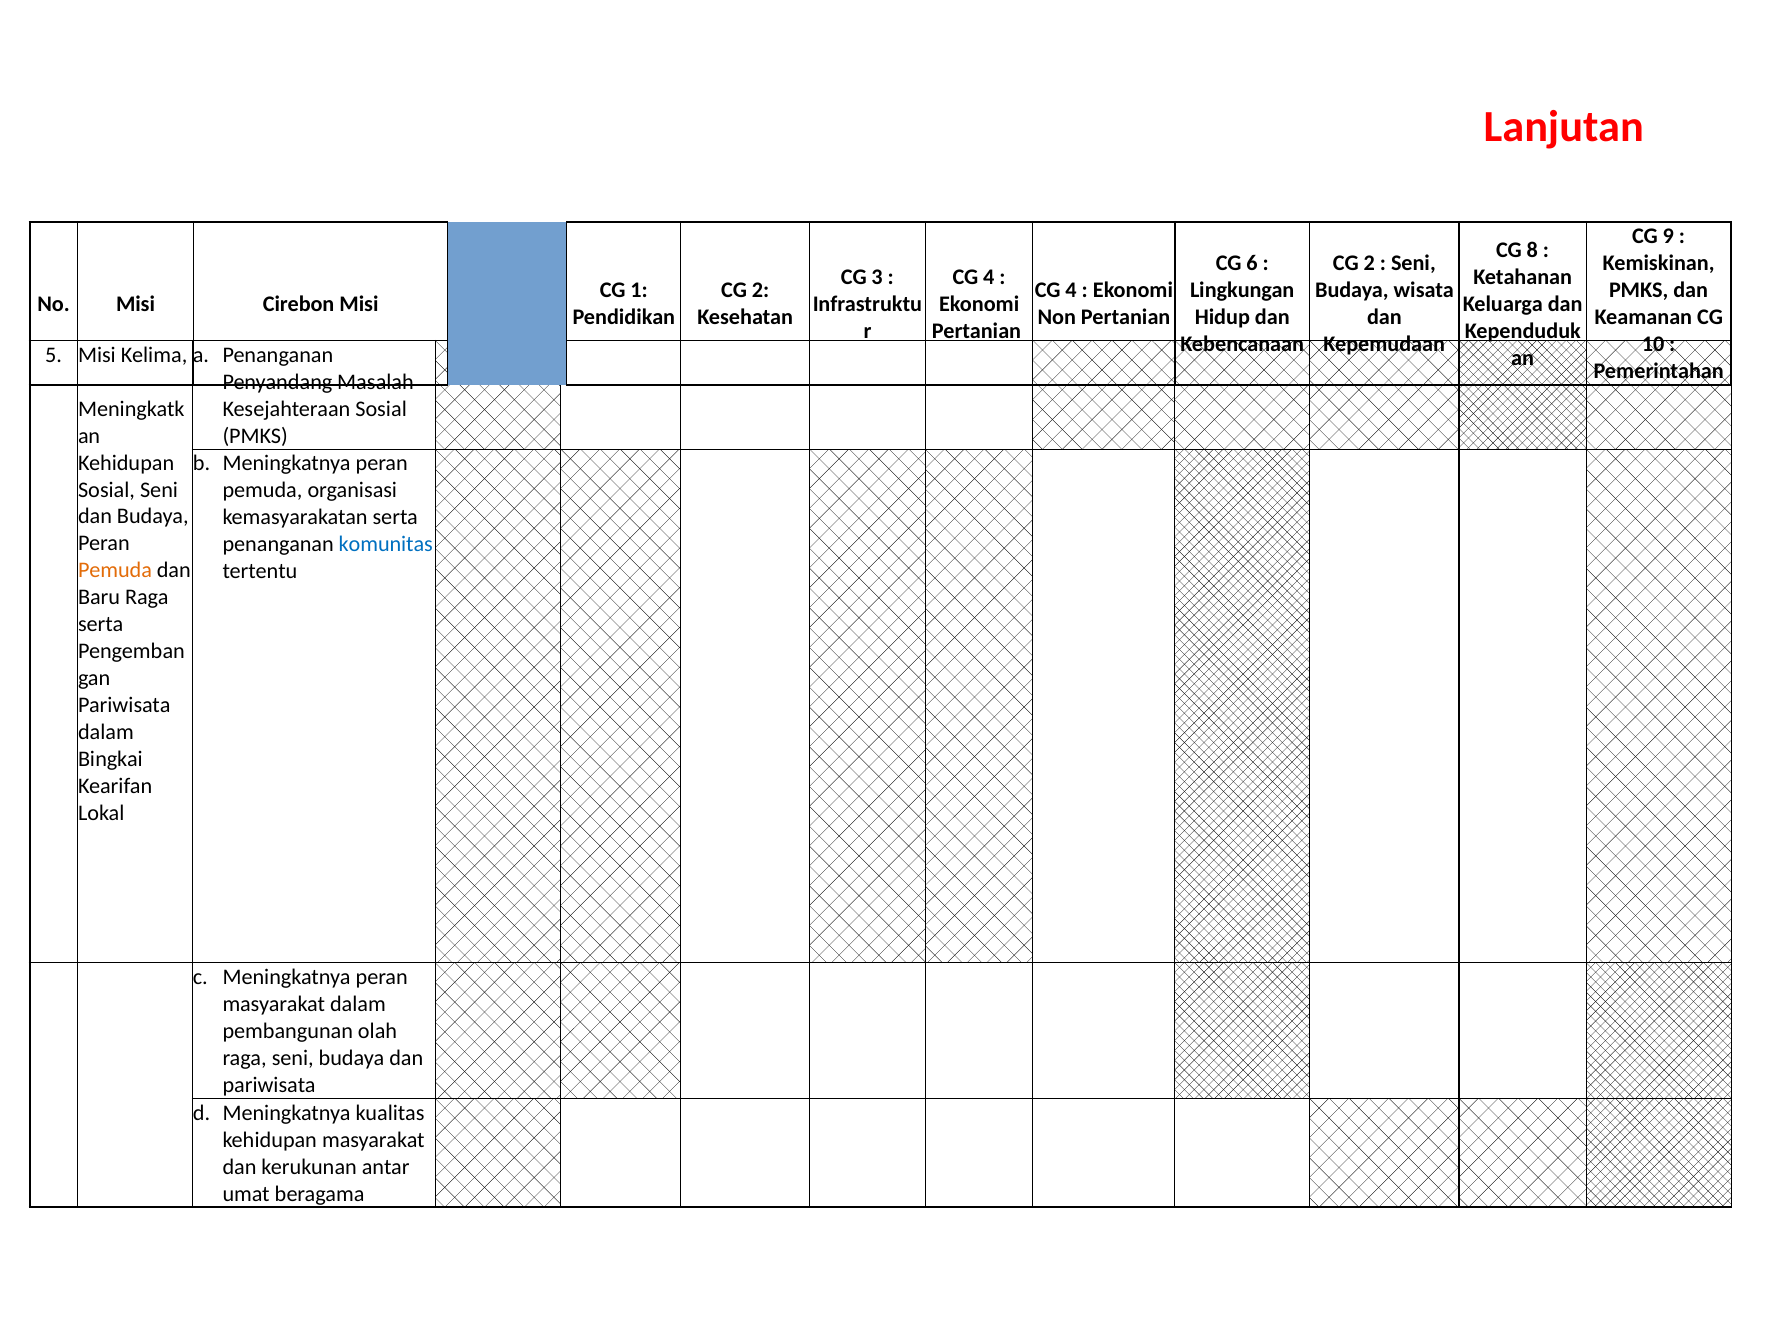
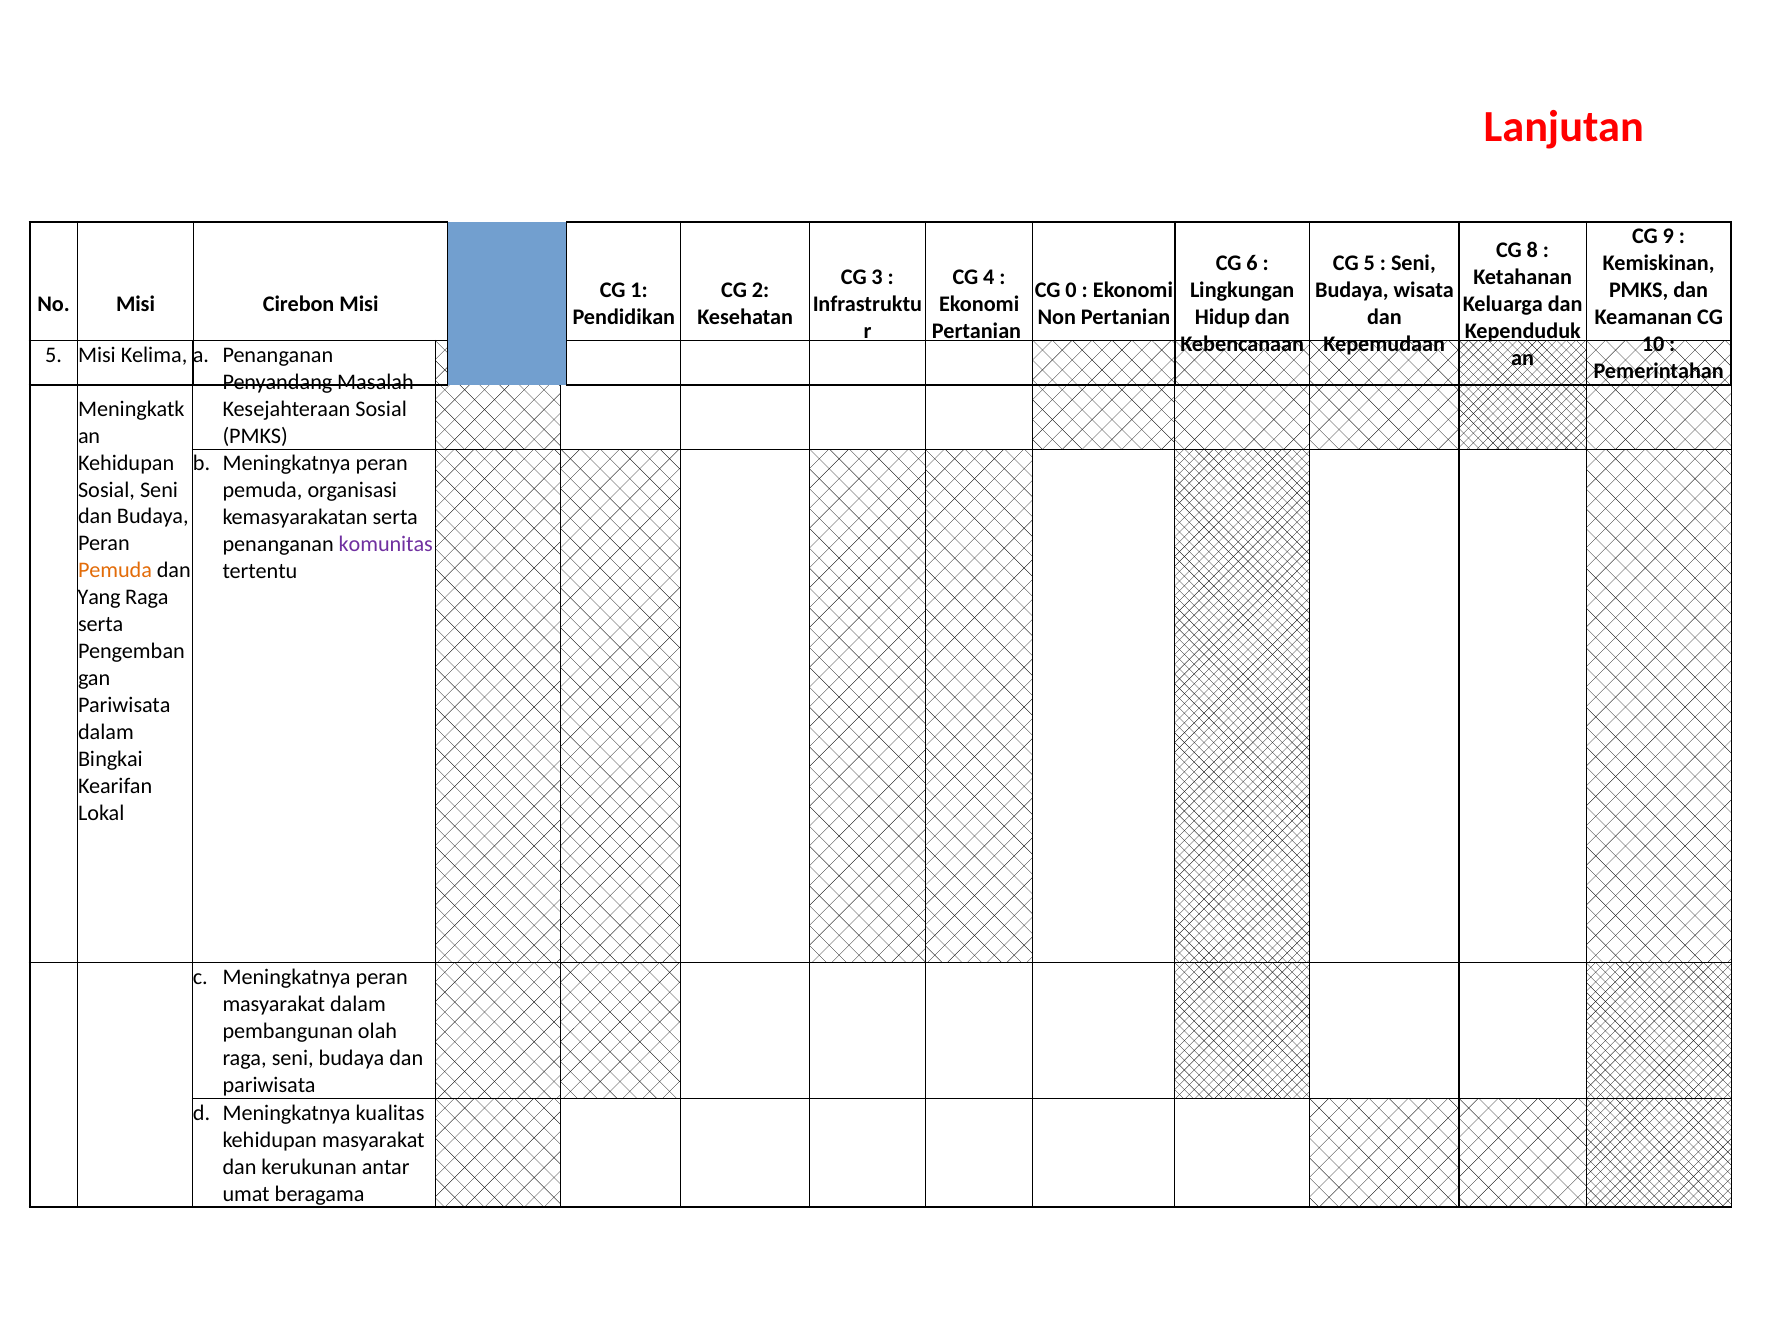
2 at (1369, 263): 2 -> 5
4 at (1071, 290): 4 -> 0
komunitas colour: blue -> purple
Baru: Baru -> Yang
